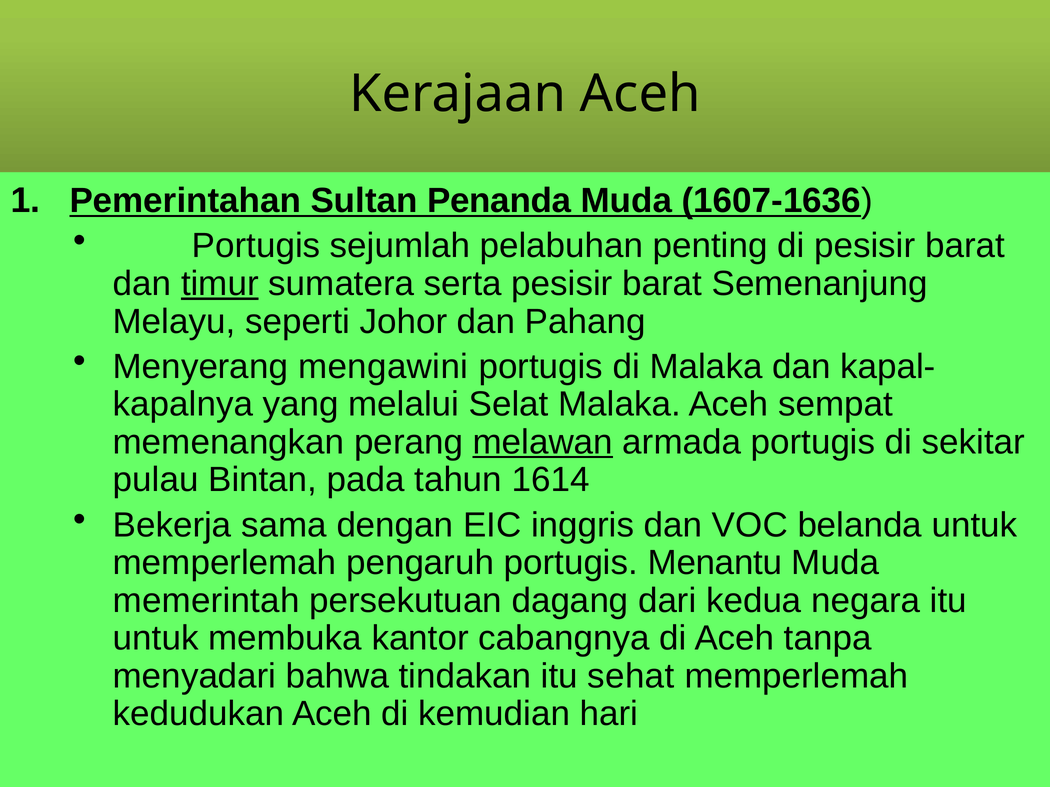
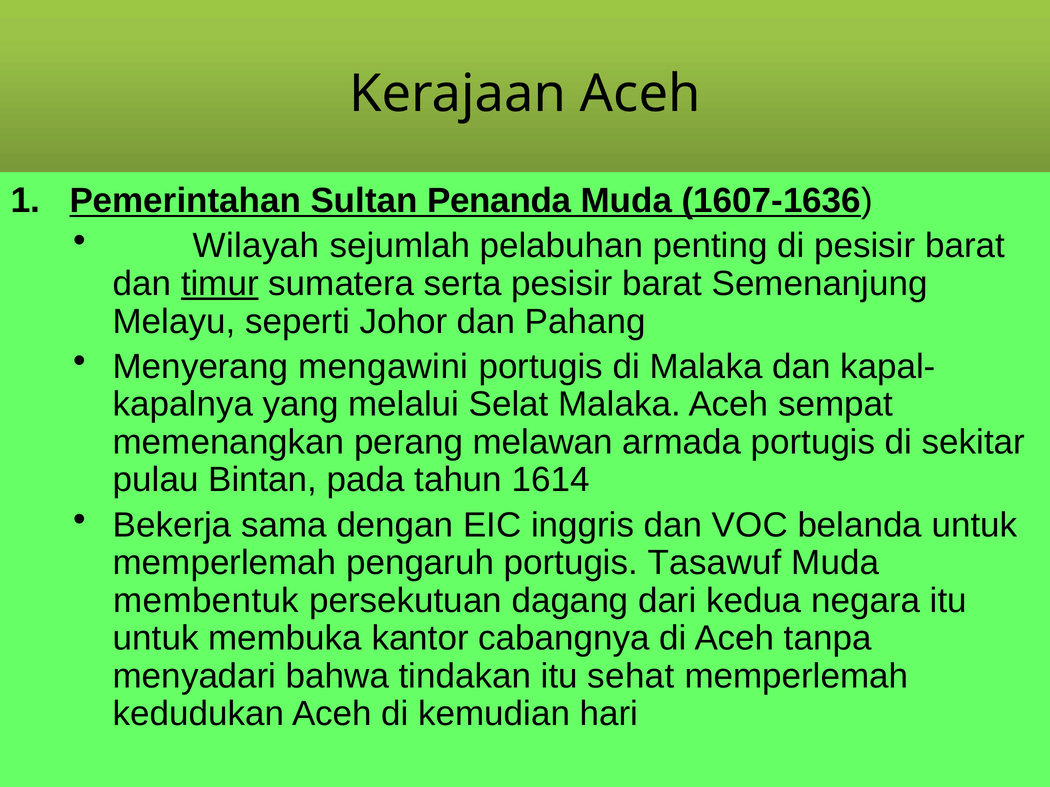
Portugis at (256, 246): Portugis -> Wilayah
melawan underline: present -> none
Menantu: Menantu -> Tasawuf
memerintah: memerintah -> membentuk
